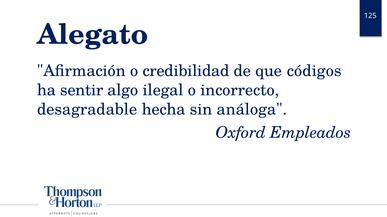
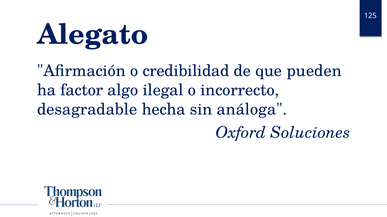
códigos: códigos -> pueden
sentir: sentir -> factor
Empleados: Empleados -> Soluciones
